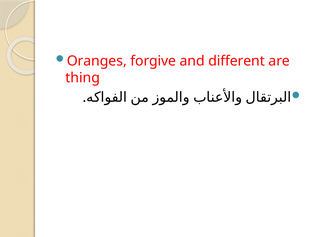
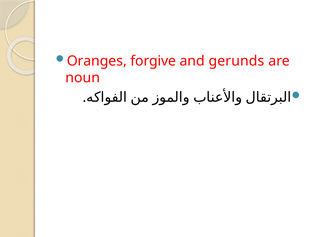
different: different -> gerunds
thing: thing -> noun
